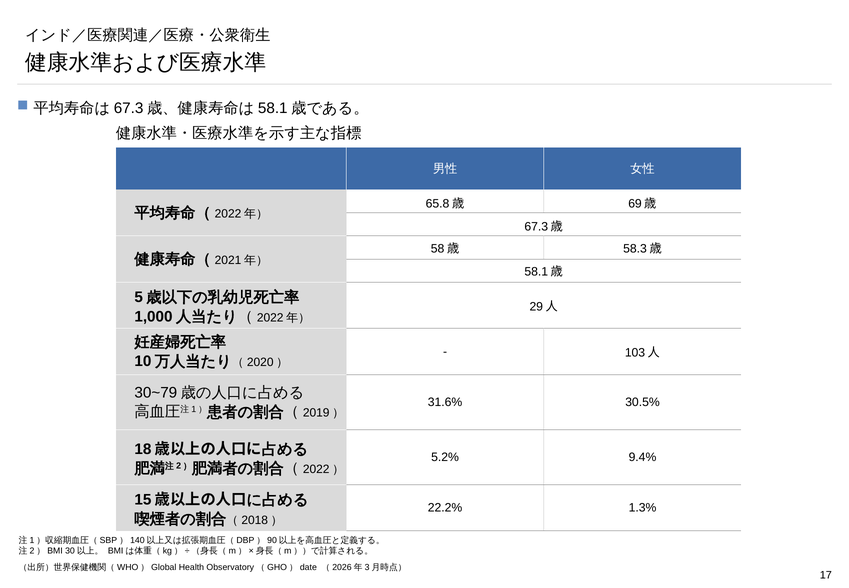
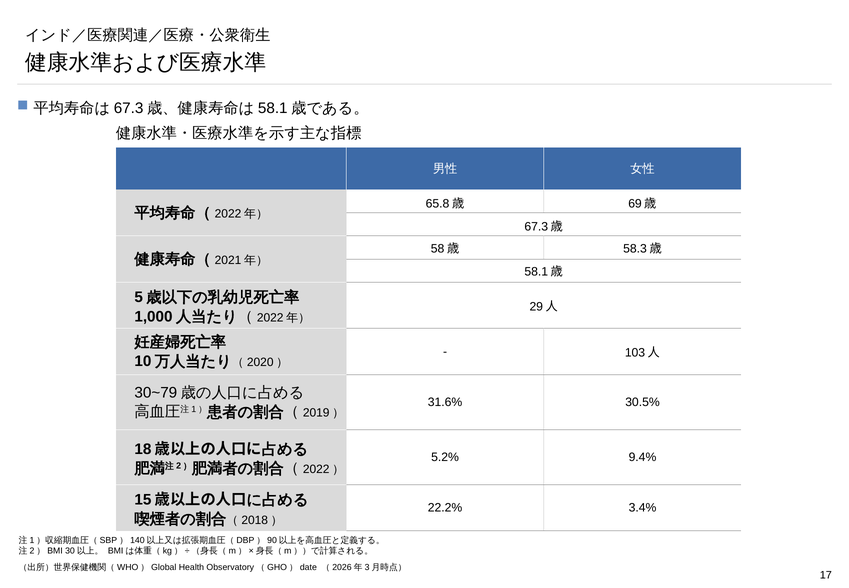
1.3%: 1.3% -> 3.4%
